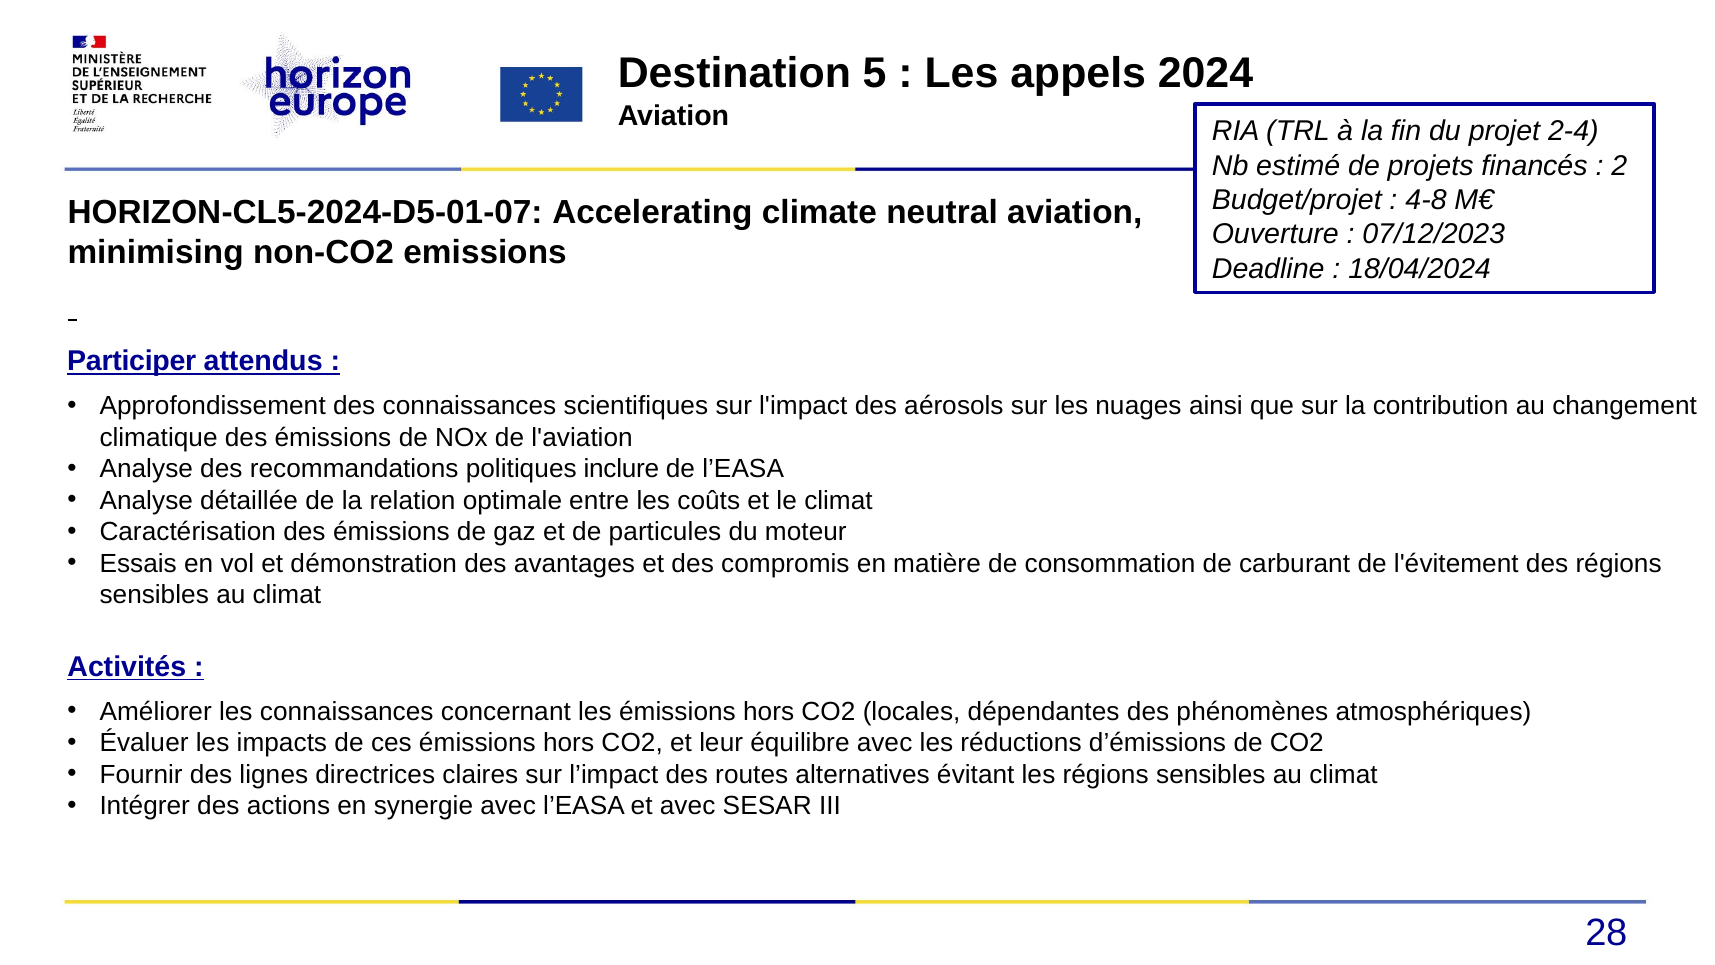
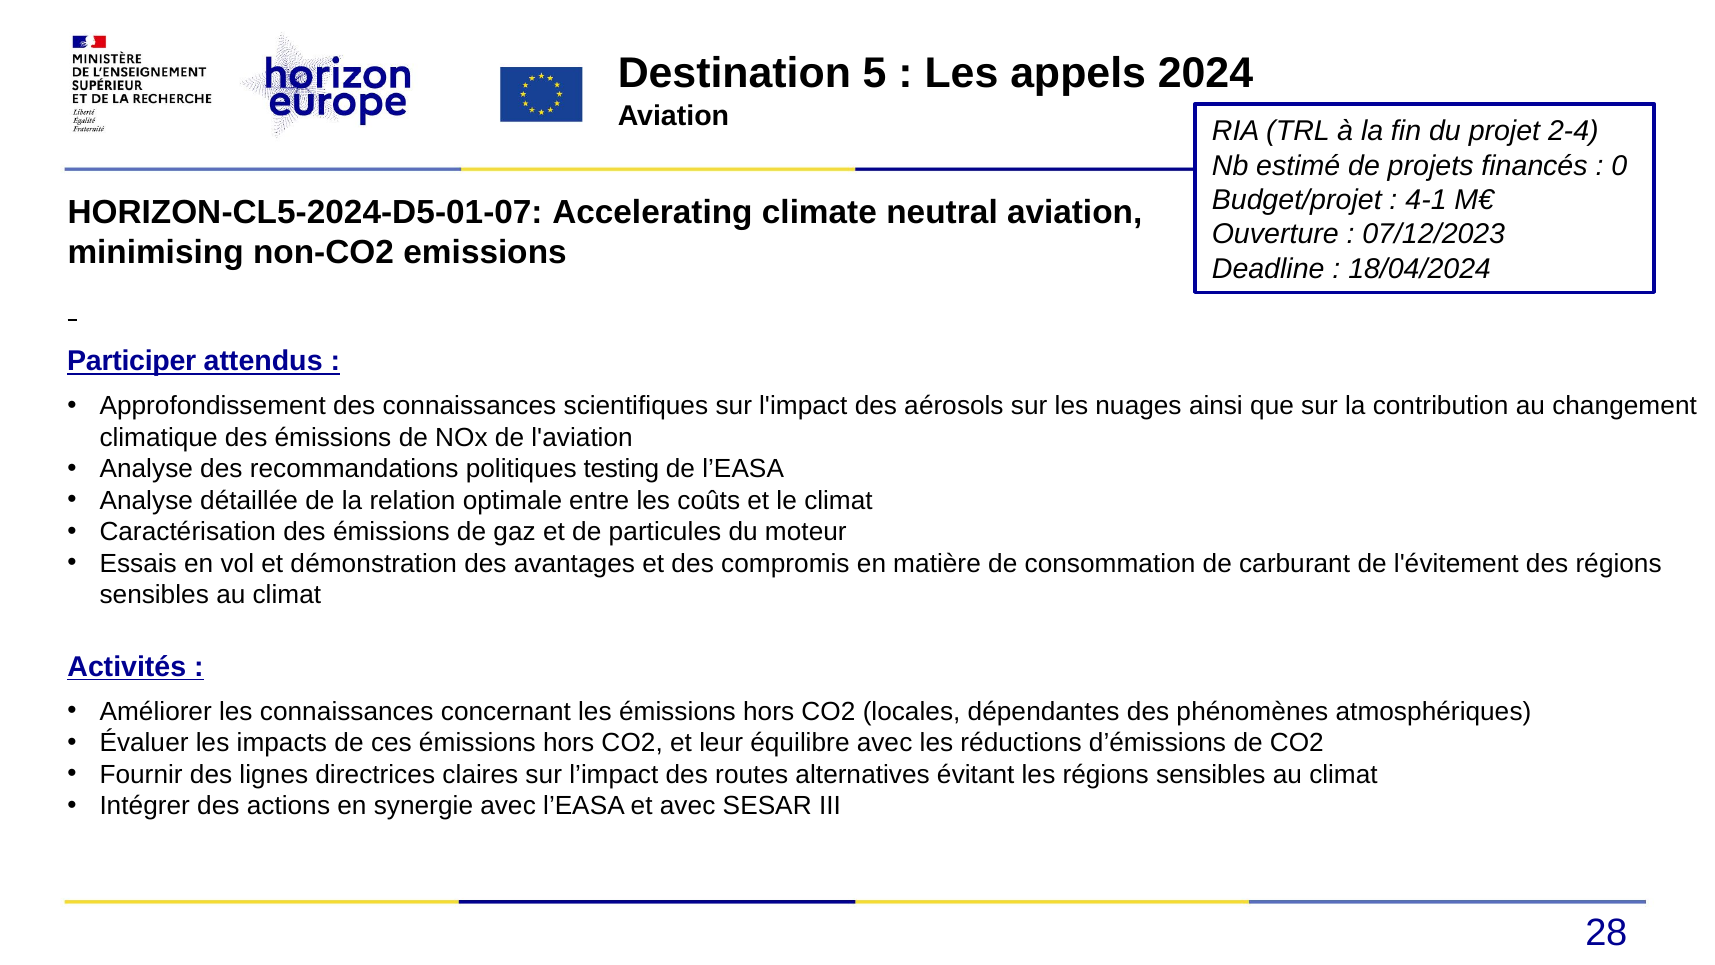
2: 2 -> 0
4-8: 4-8 -> 4-1
inclure: inclure -> testing
